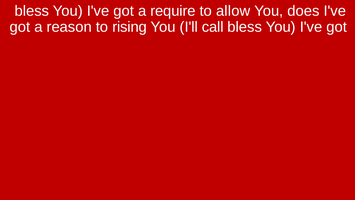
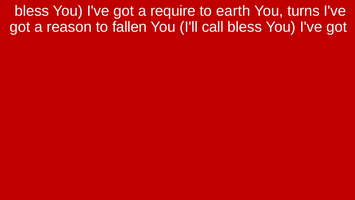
allow: allow -> earth
does: does -> turns
rising: rising -> fallen
